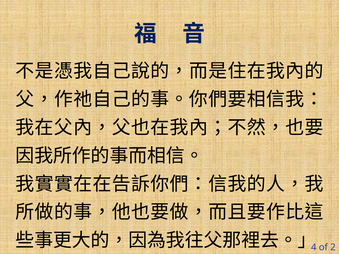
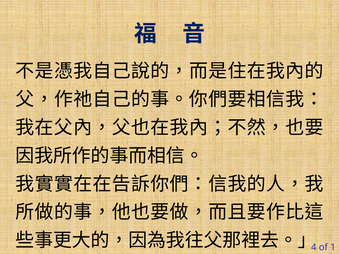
2: 2 -> 1
